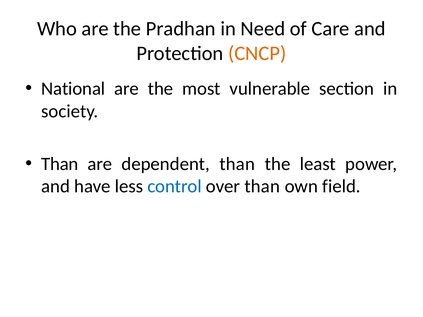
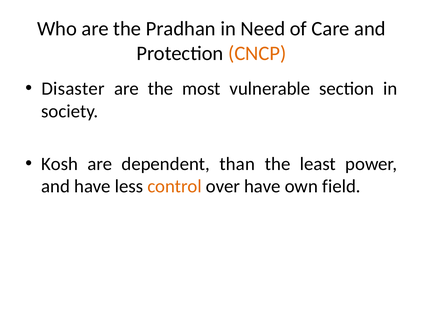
National: National -> Disaster
Than at (60, 164): Than -> Kosh
control colour: blue -> orange
over than: than -> have
